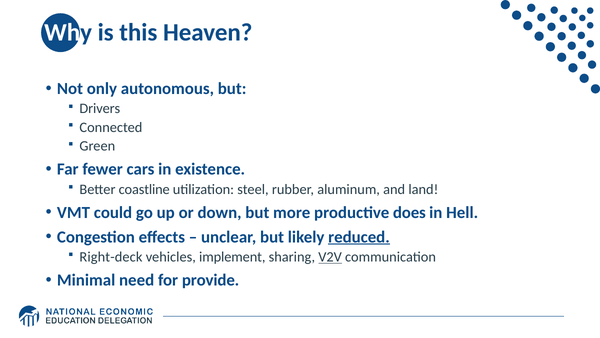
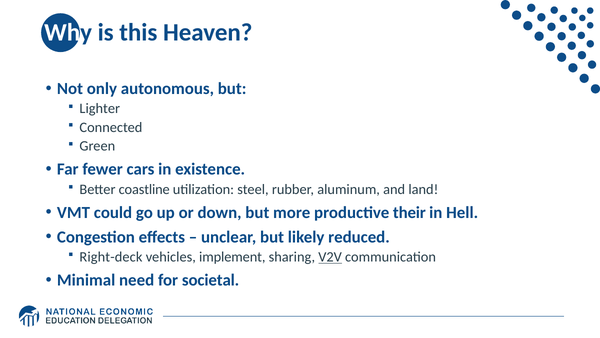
Drivers: Drivers -> Lighter
does: does -> their
reduced underline: present -> none
provide: provide -> societal
